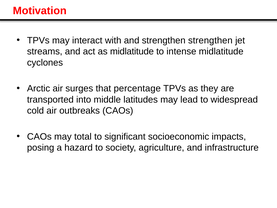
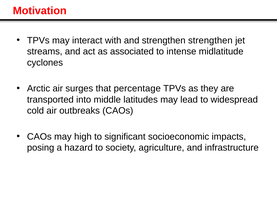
as midlatitude: midlatitude -> associated
total: total -> high
